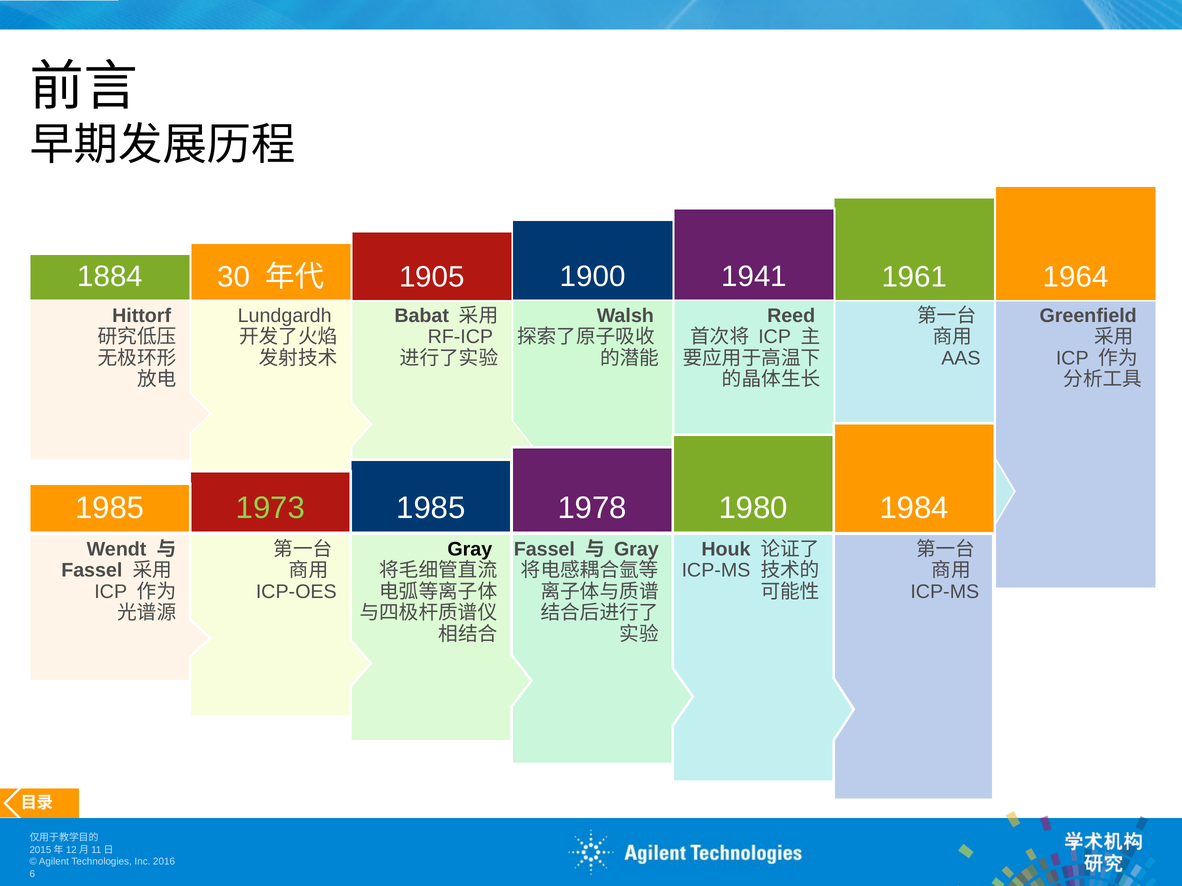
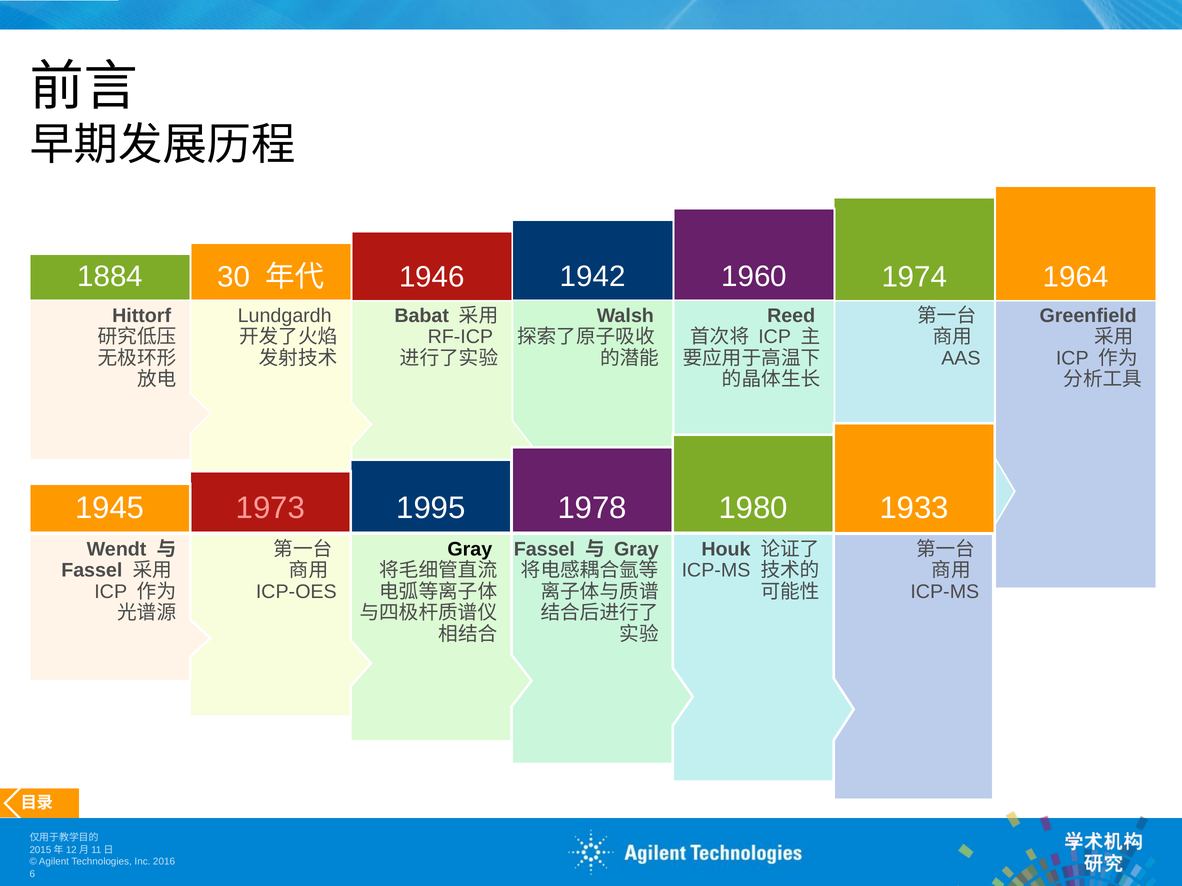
1900: 1900 -> 1942
1941: 1941 -> 1960
1905: 1905 -> 1946
1961: 1961 -> 1974
1973 colour: light green -> pink
1985 at (110, 508): 1985 -> 1945
1985 at (431, 508): 1985 -> 1995
1984: 1984 -> 1933
